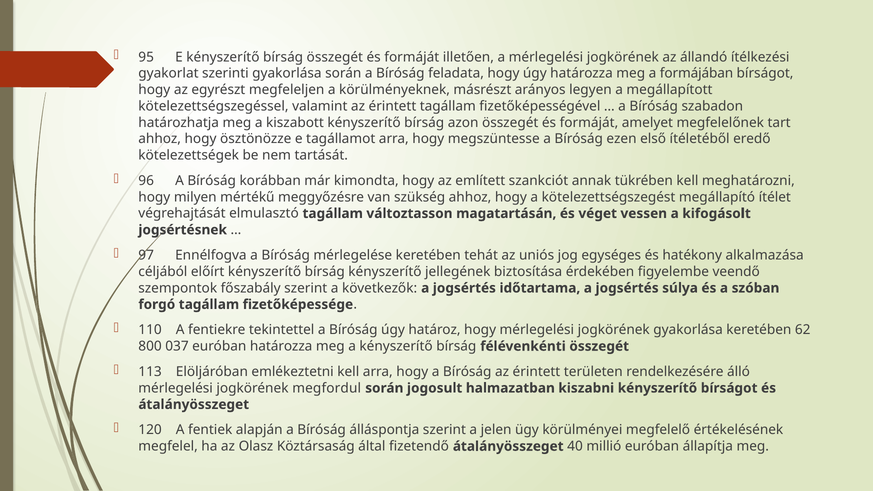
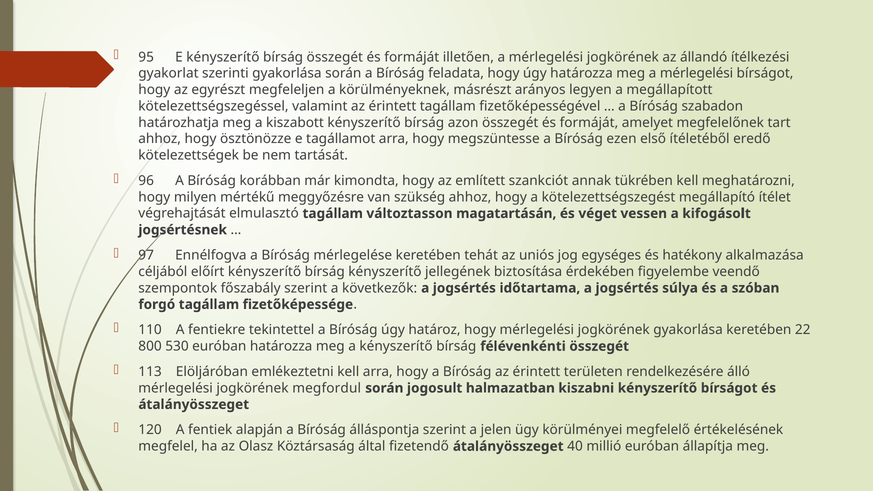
meg a formájában: formájában -> mérlegelési
62: 62 -> 22
037: 037 -> 530
